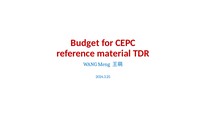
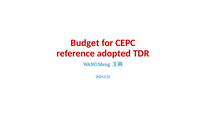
material: material -> adopted
